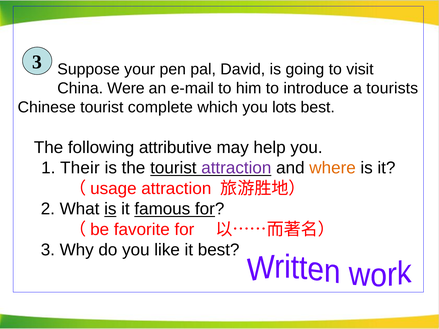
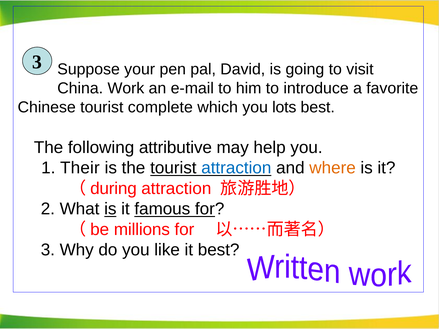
Were: Were -> Work
tourists: tourists -> favorite
attraction at (236, 168) colour: purple -> blue
usage: usage -> during
favorite: favorite -> millions
